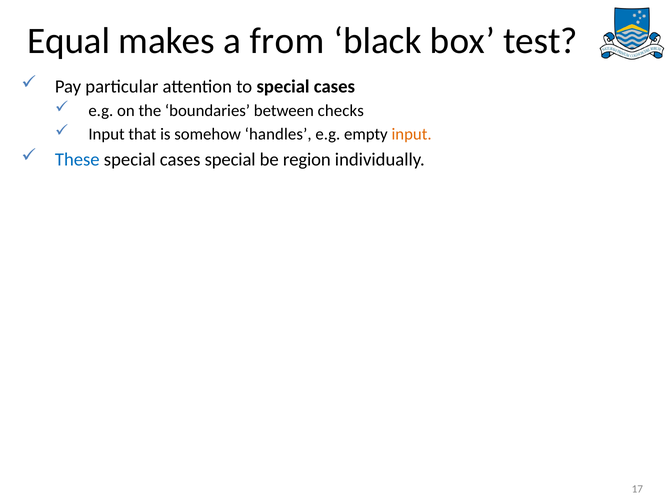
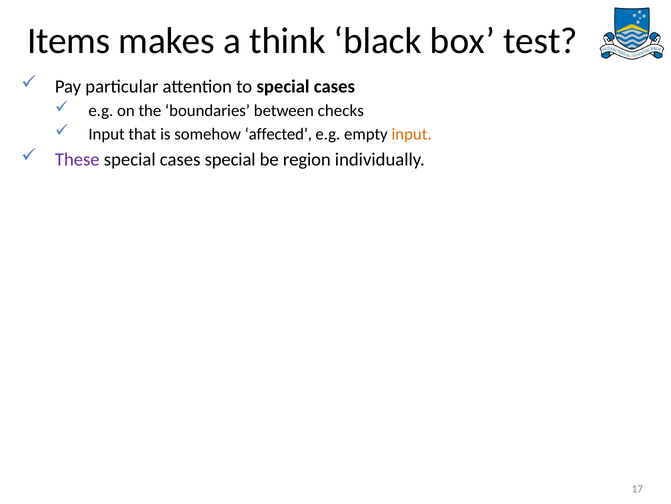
Equal: Equal -> Items
from: from -> think
handles: handles -> affected
These colour: blue -> purple
